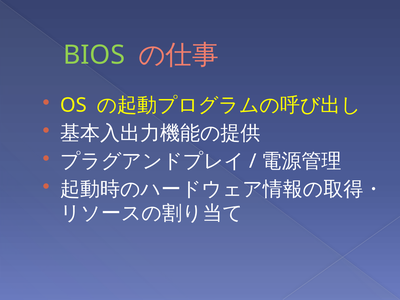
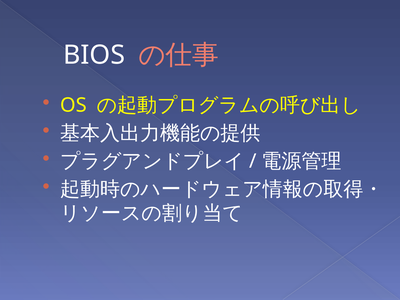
BIOS colour: light green -> white
